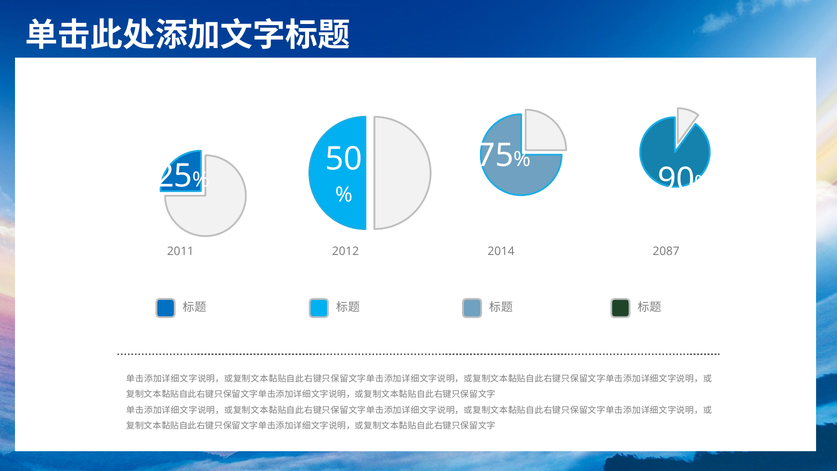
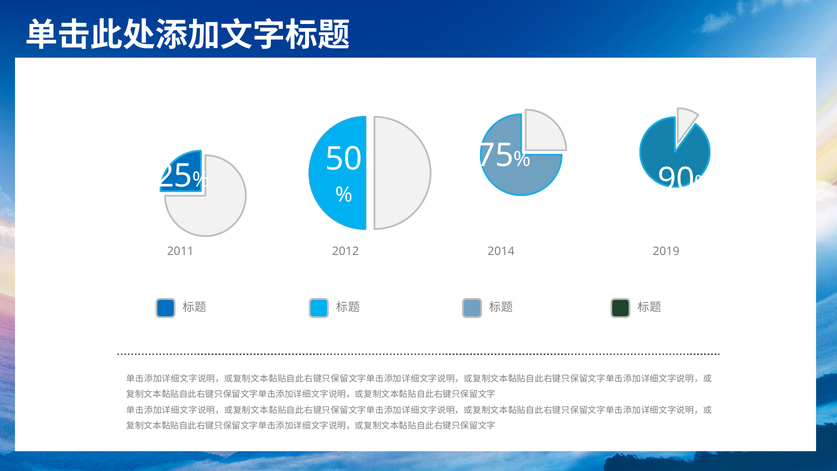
2087: 2087 -> 2019
